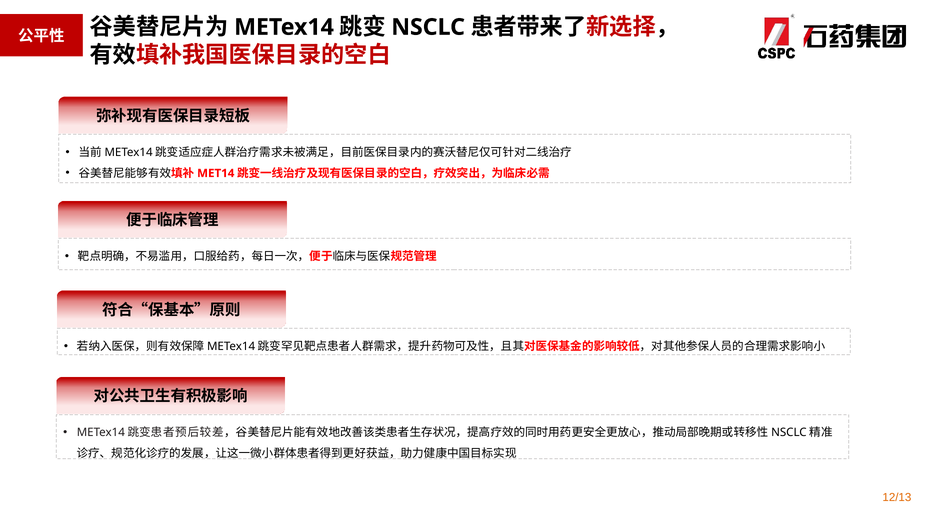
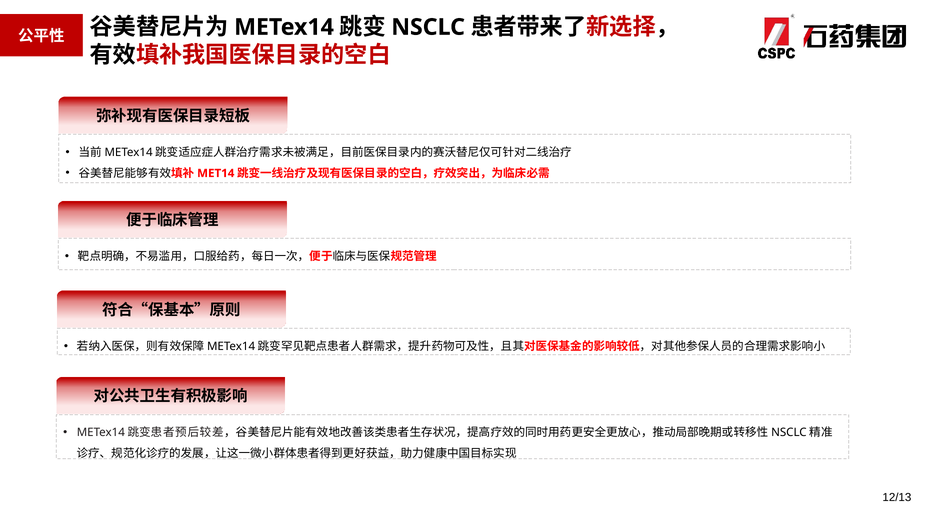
12/13 colour: orange -> black
